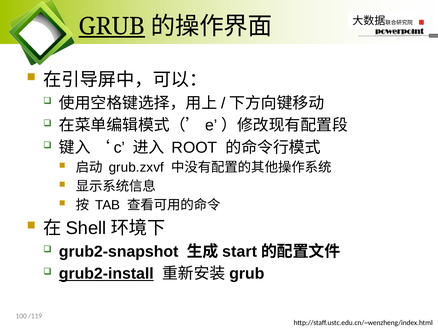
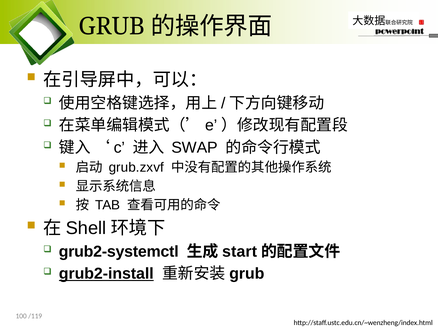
GRUB at (112, 26) underline: present -> none
ROOT: ROOT -> SWAP
grub2-snapshot: grub2-snapshot -> grub2-systemctl
